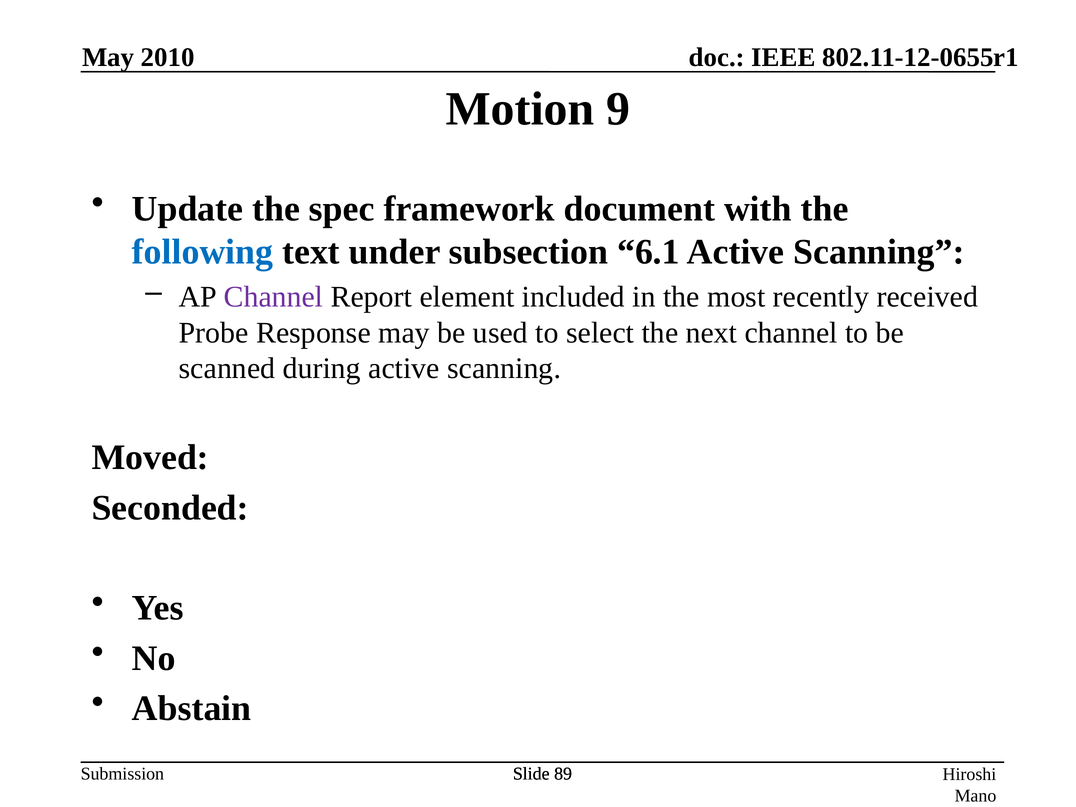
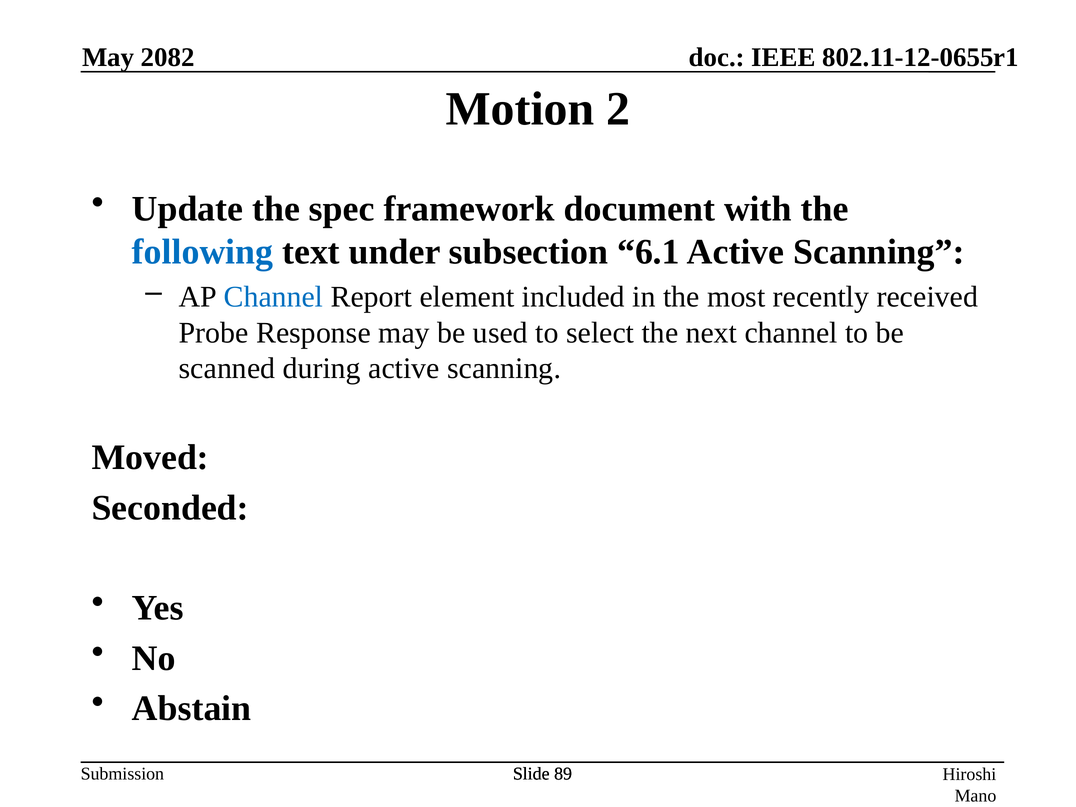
2010: 2010 -> 2082
9: 9 -> 2
Channel at (273, 297) colour: purple -> blue
